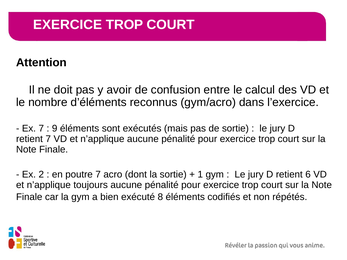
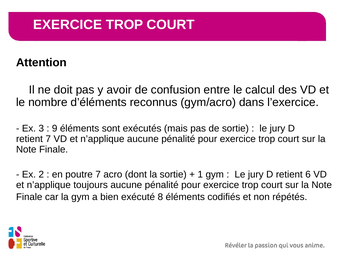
Ex 7: 7 -> 3
